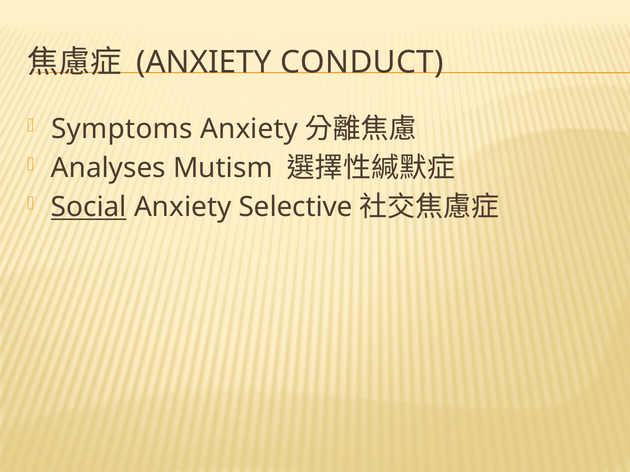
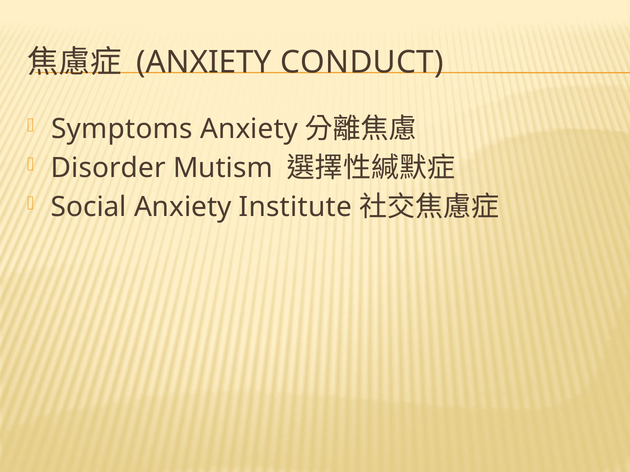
Analyses: Analyses -> Disorder
Social underline: present -> none
Selective: Selective -> Institute
